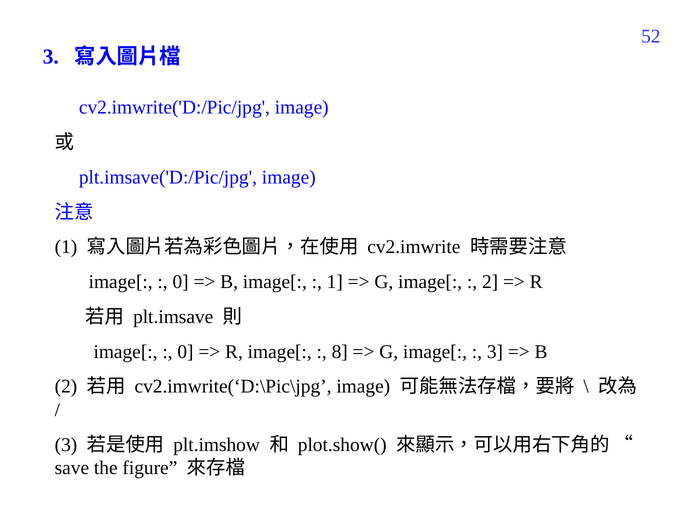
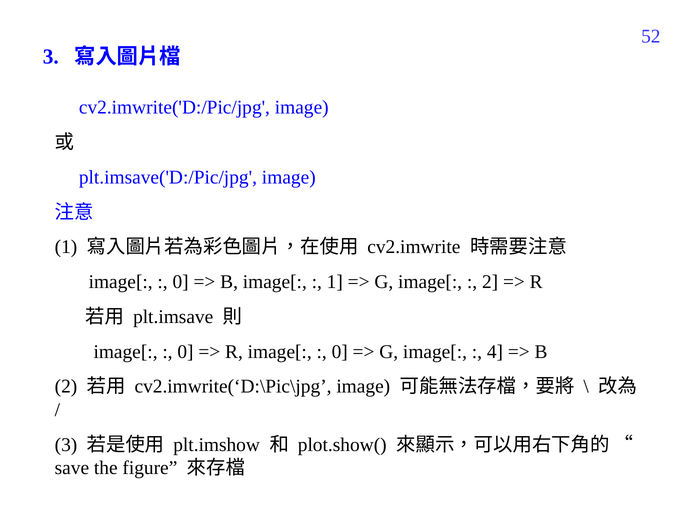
8 at (340, 351): 8 -> 0
3 at (495, 351): 3 -> 4
